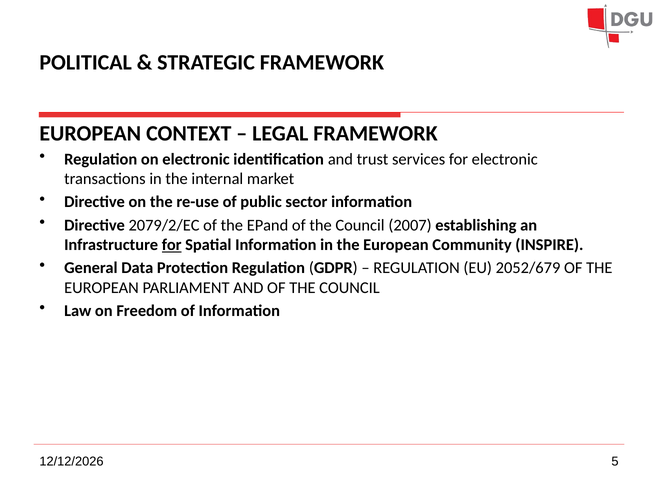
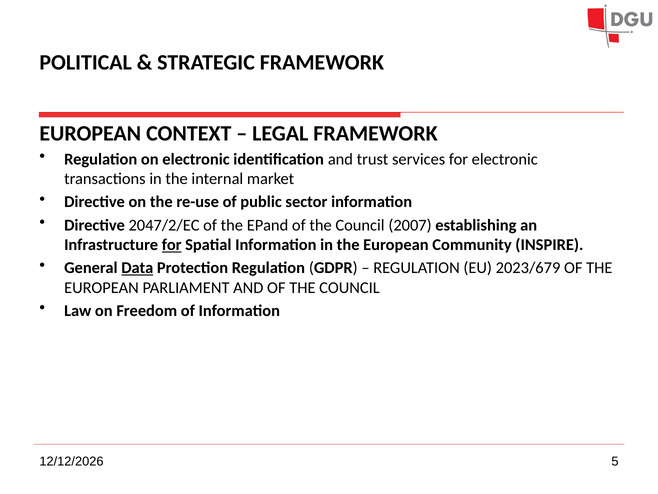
2079/2/EC: 2079/2/EC -> 2047/2/EC
Data underline: none -> present
2052/679: 2052/679 -> 2023/679
